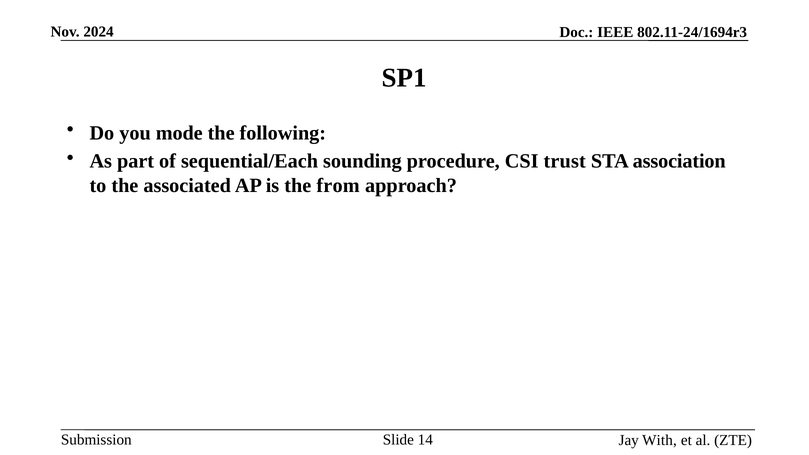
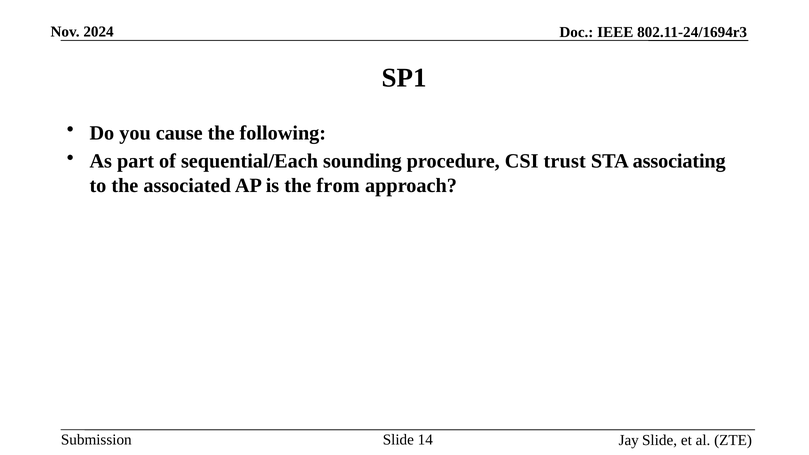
mode: mode -> cause
association: association -> associating
Jay With: With -> Slide
